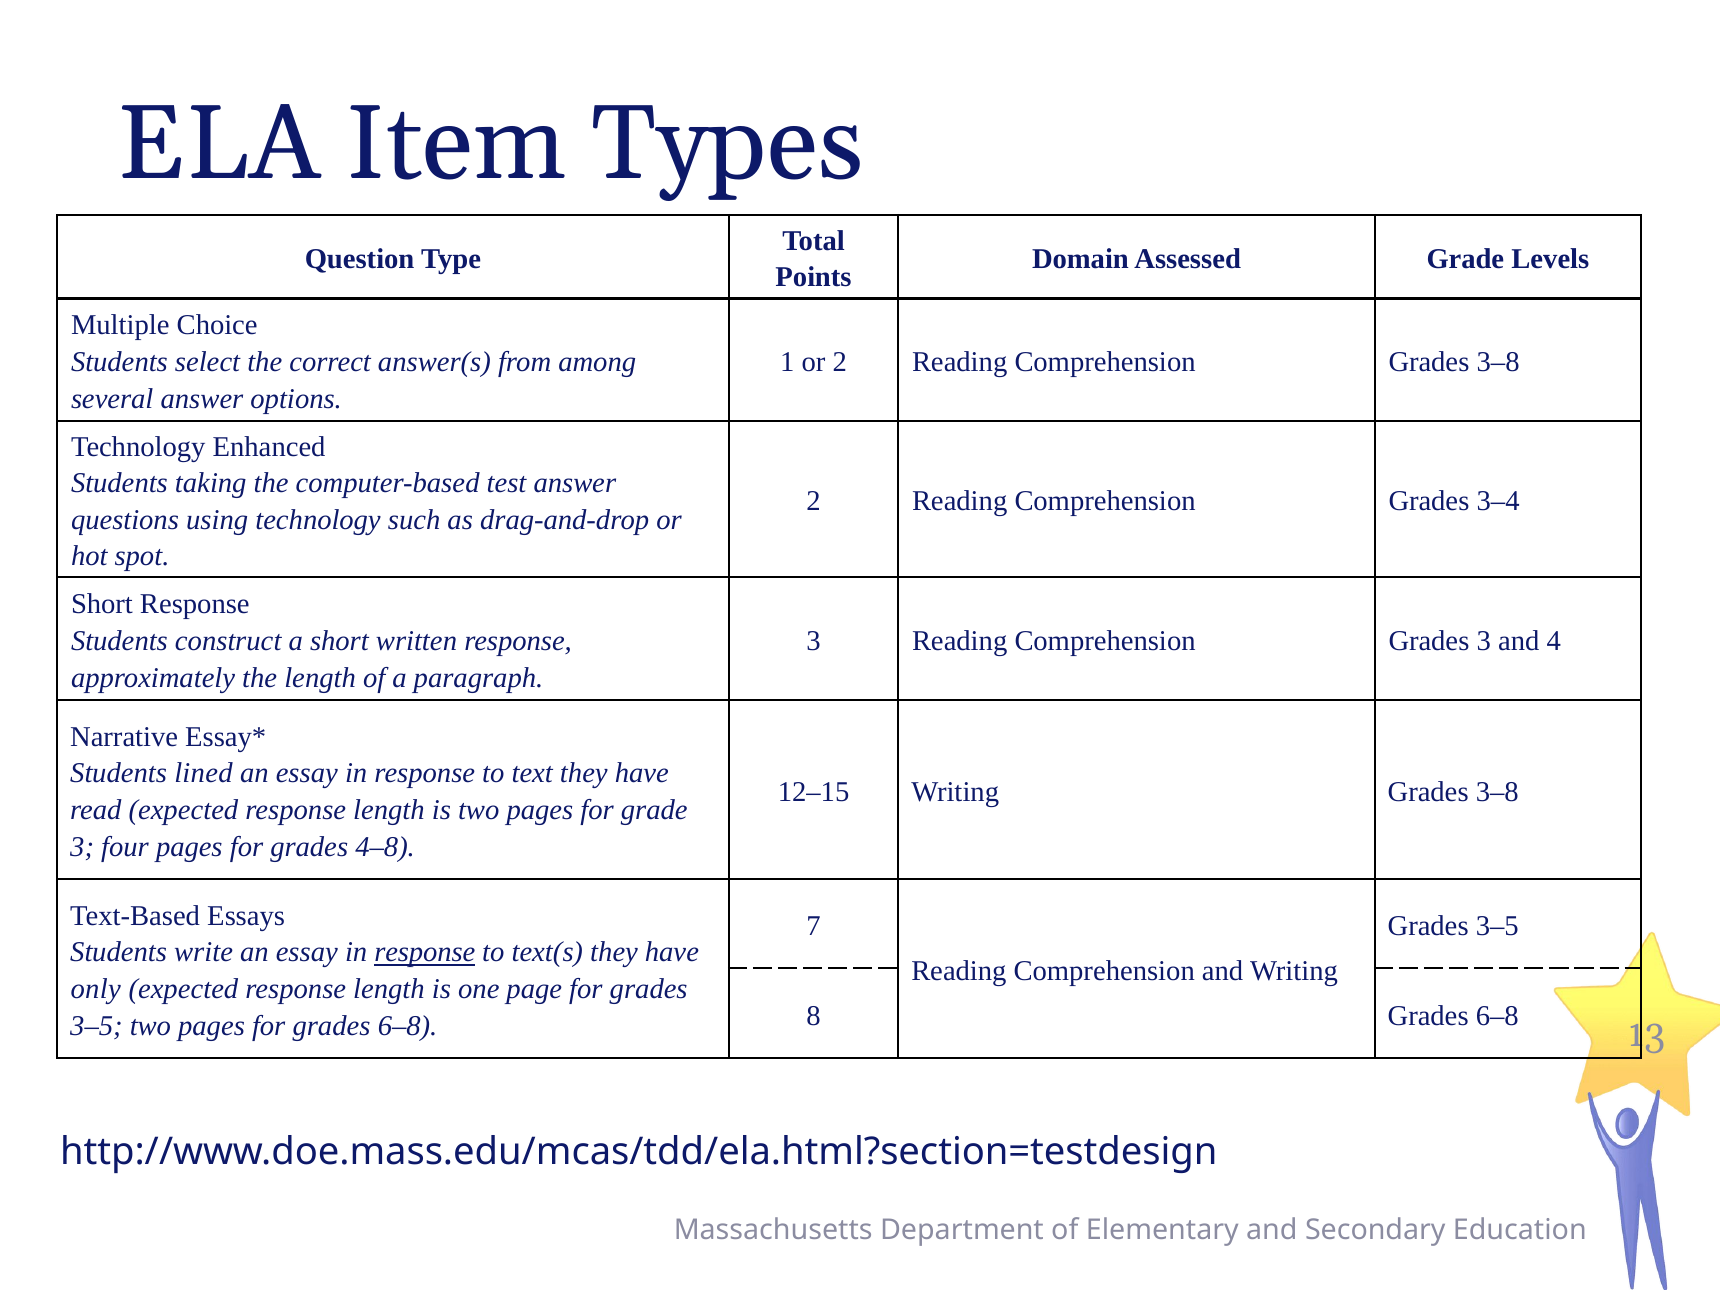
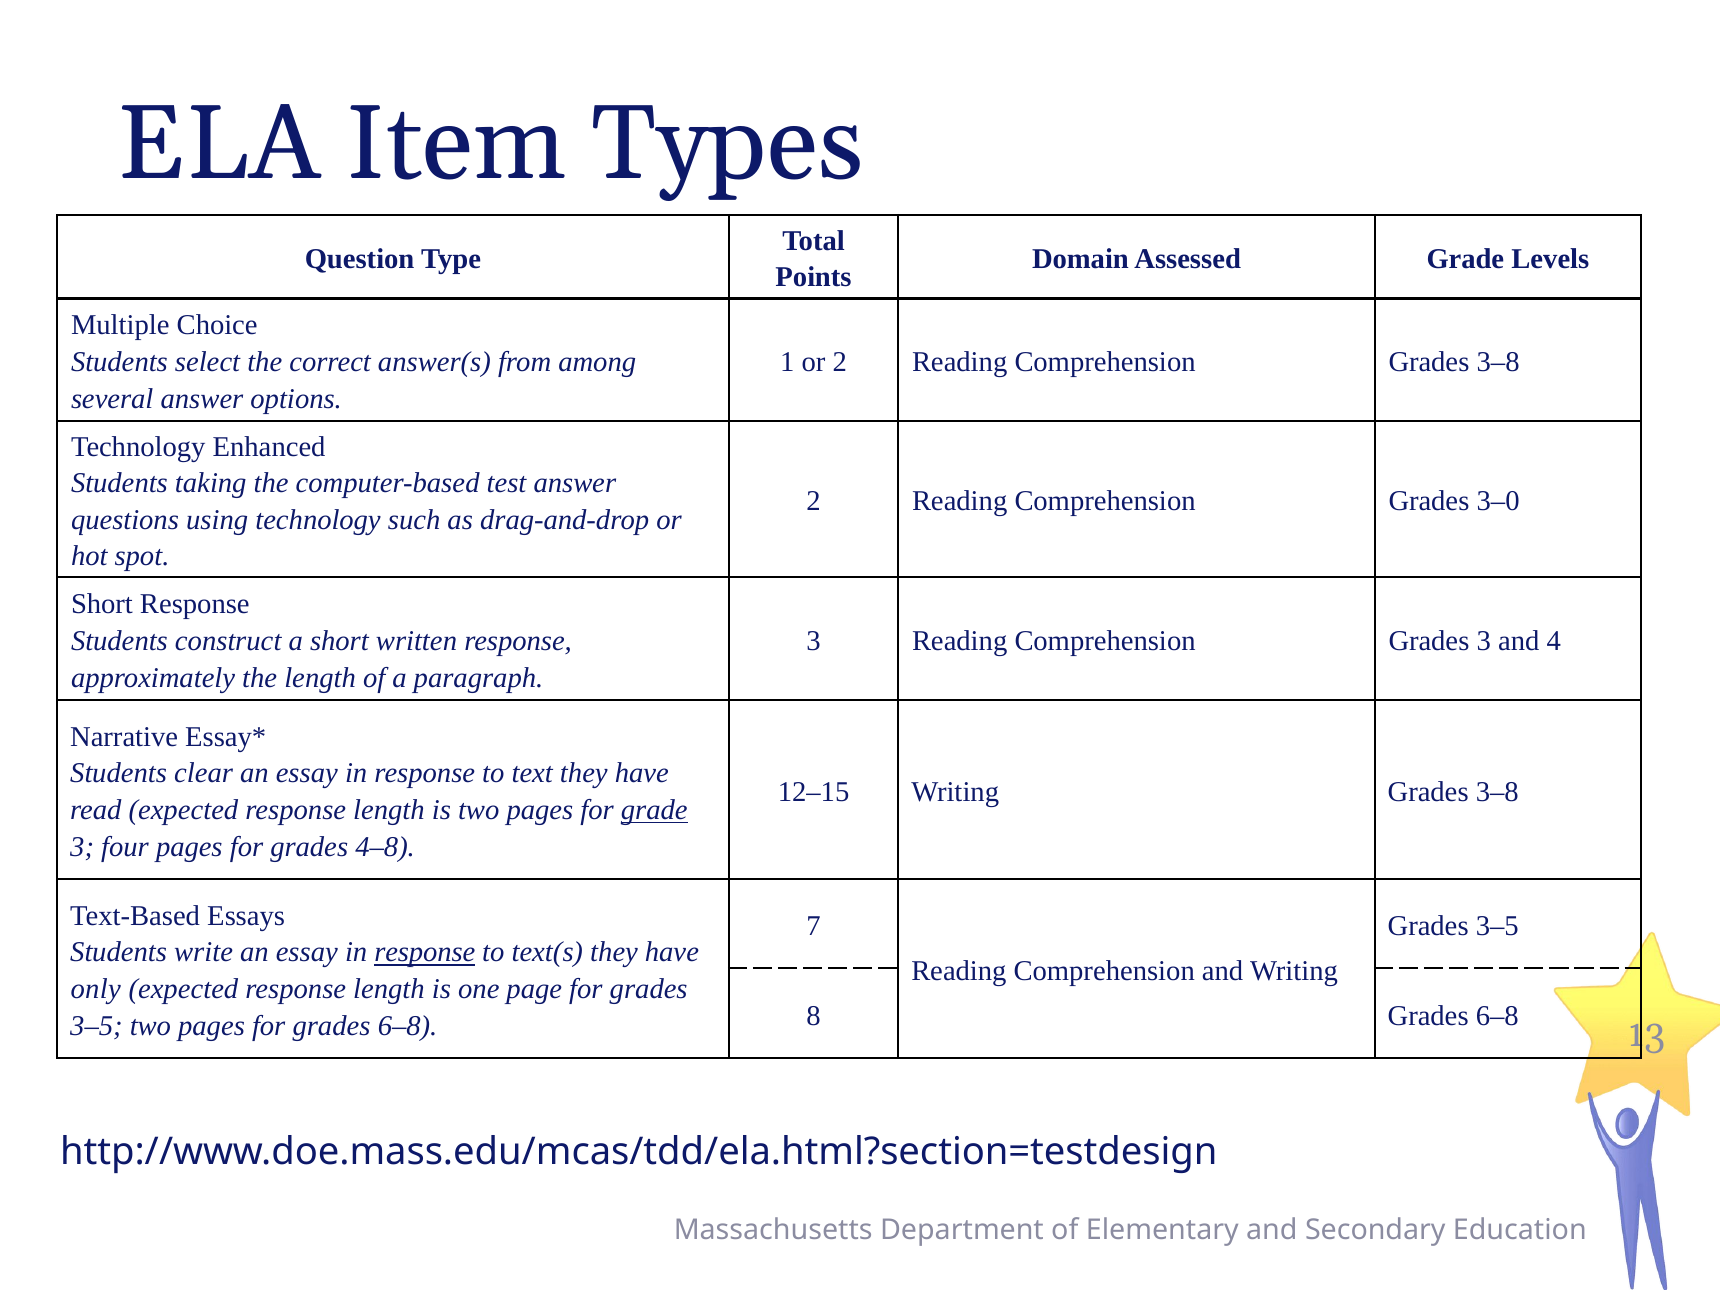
3–4: 3–4 -> 3–0
lined: lined -> clear
grade at (654, 810) underline: none -> present
